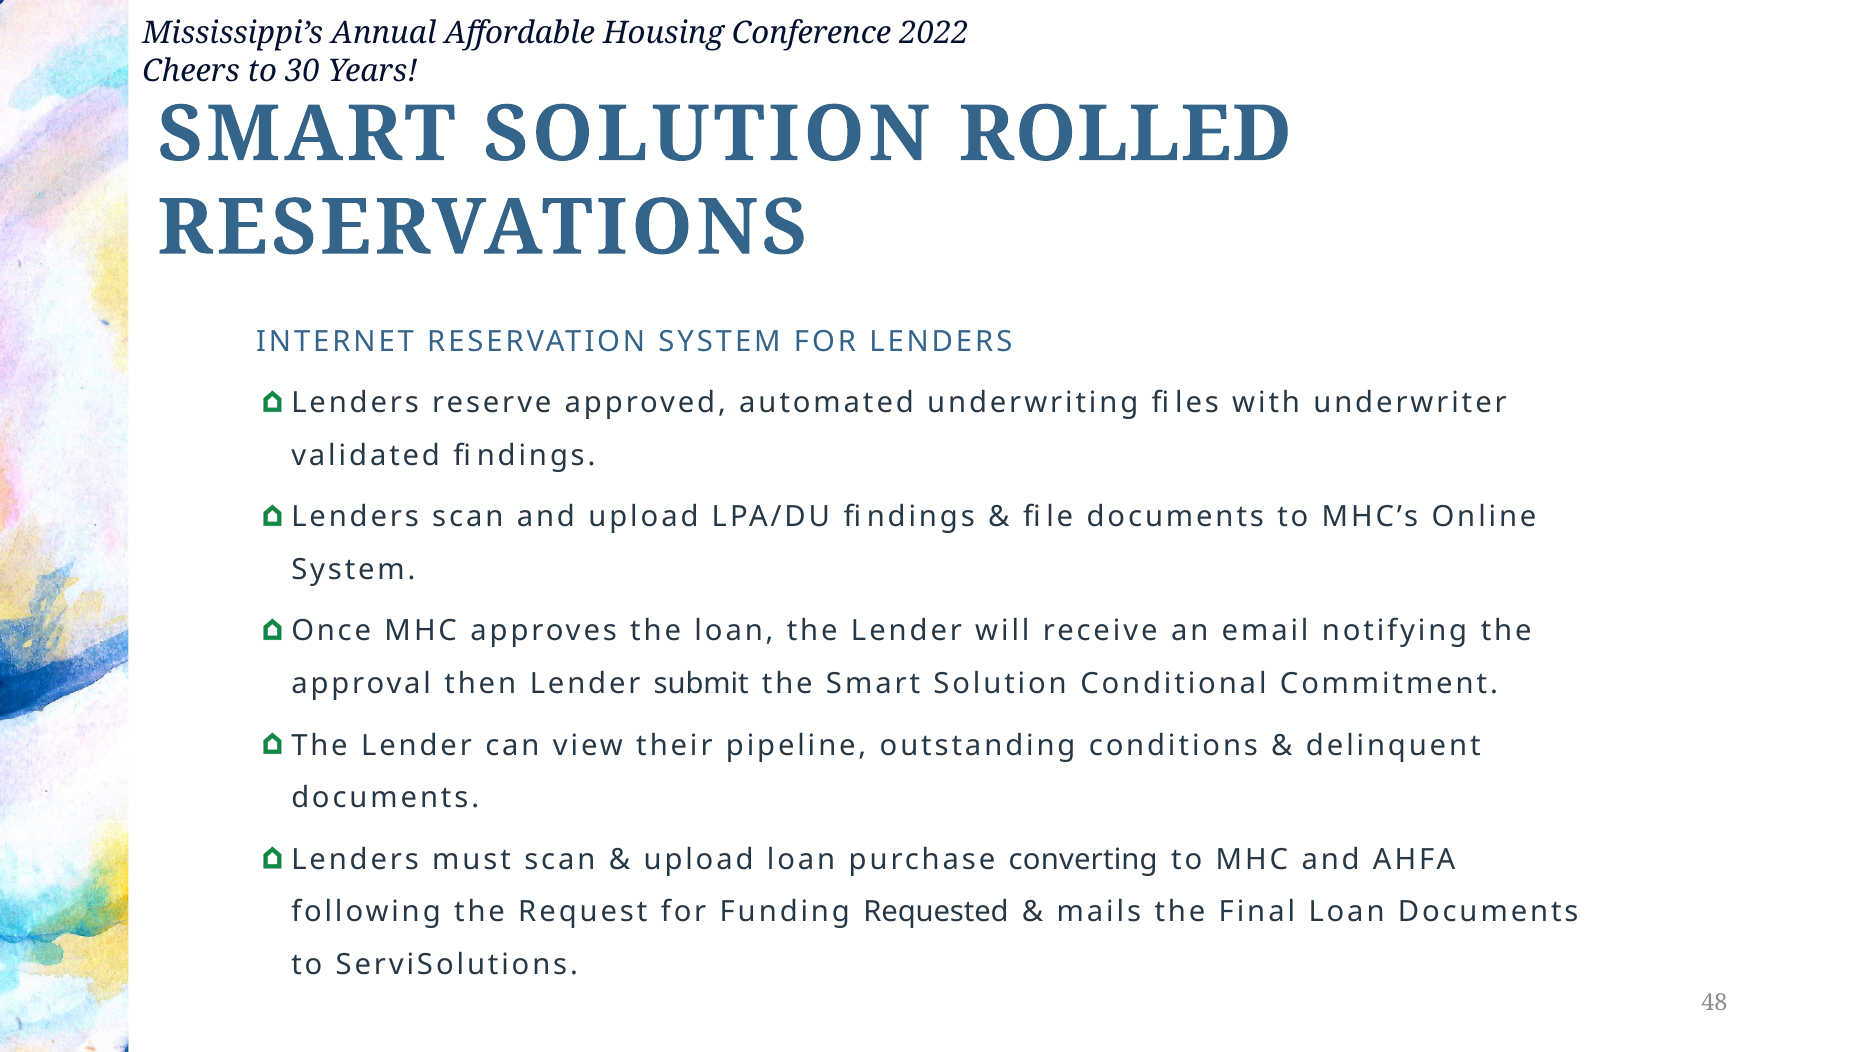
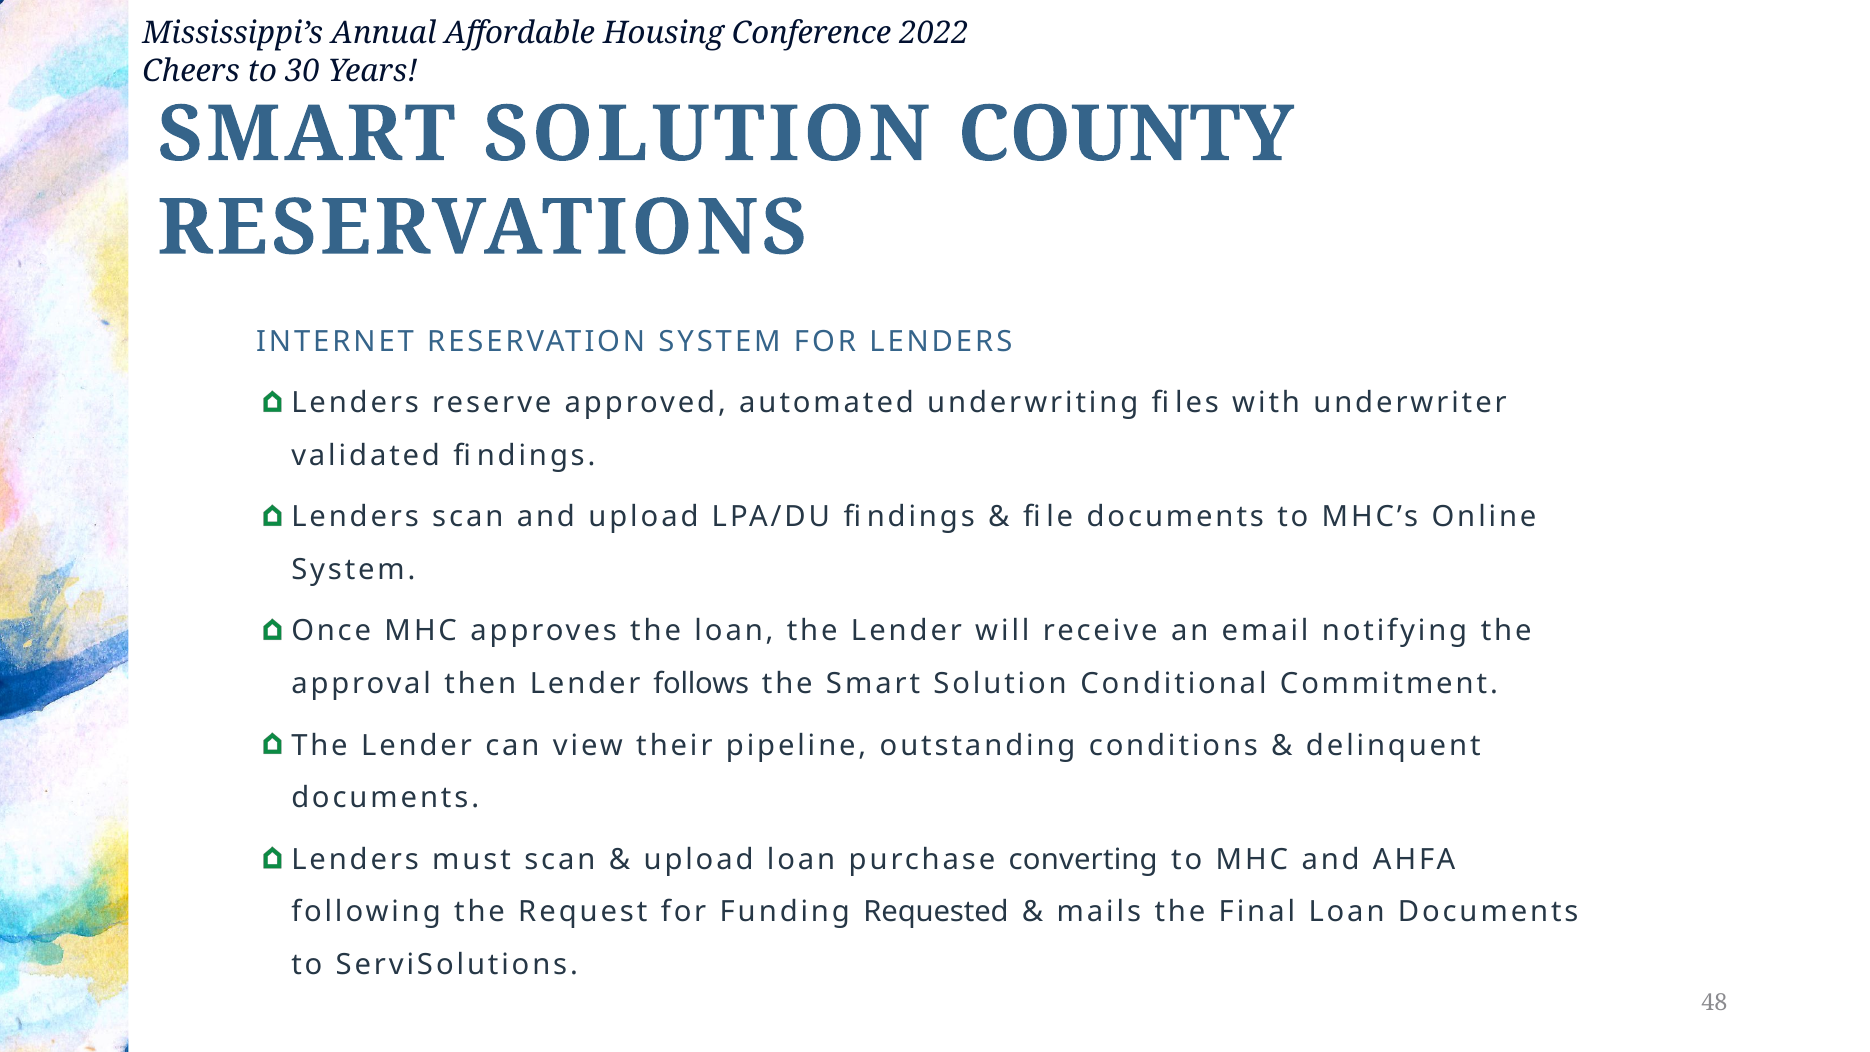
ROLLED: ROLLED -> COUNTY
submit: submit -> follows
